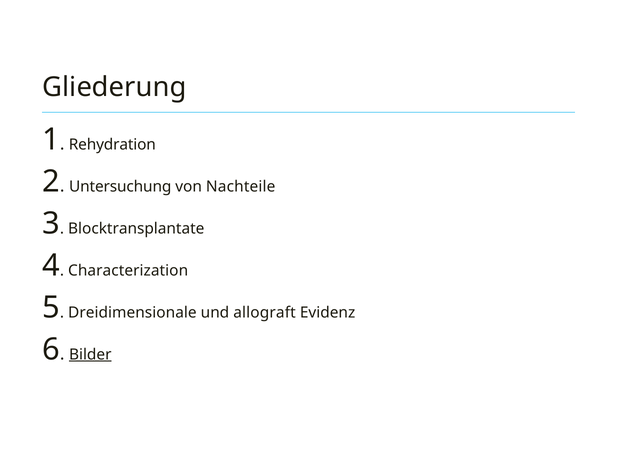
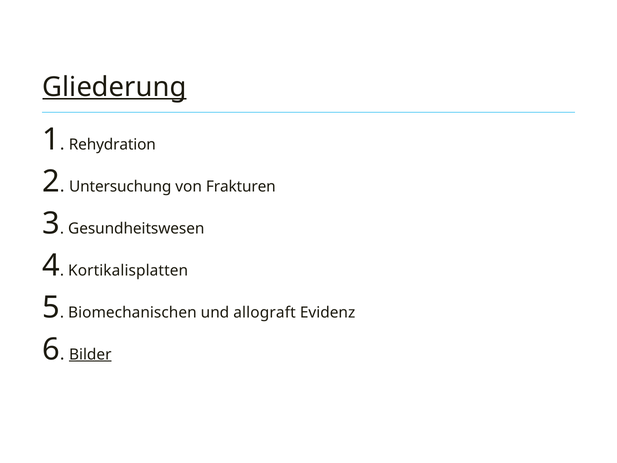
Gliederung underline: none -> present
Nachteile: Nachteile -> Frakturen
Blocktransplantate: Blocktransplantate -> Gesundheitswesen
Characterization: Characterization -> Kortikalisplatten
Dreidimensionale: Dreidimensionale -> Biomechanischen
